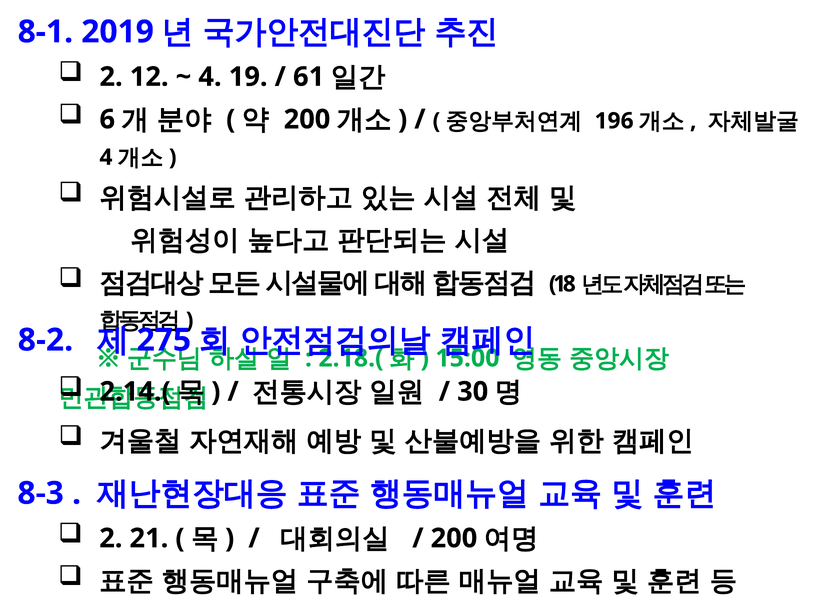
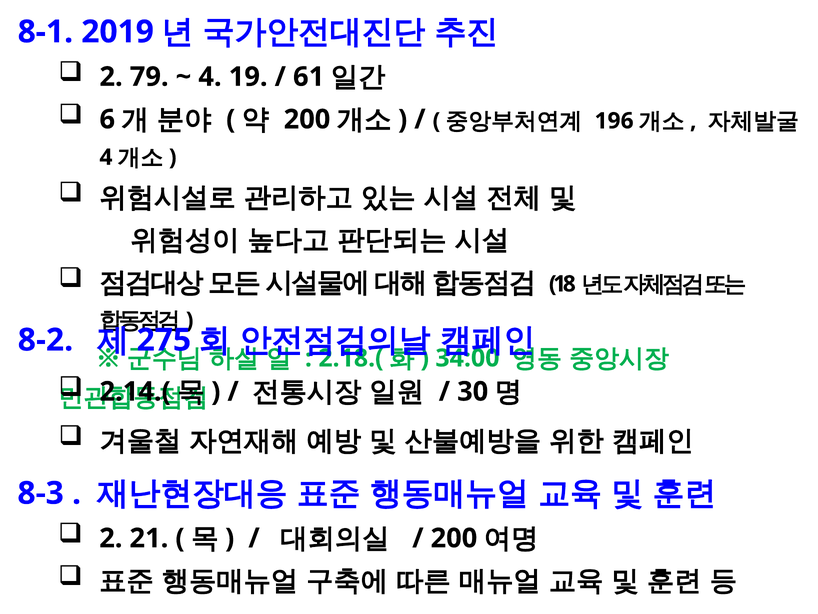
12: 12 -> 79
15:00: 15:00 -> 34:00
